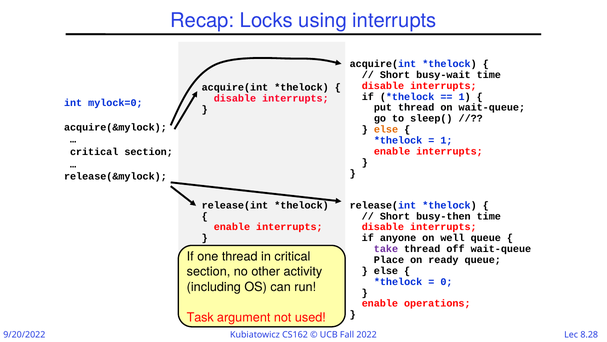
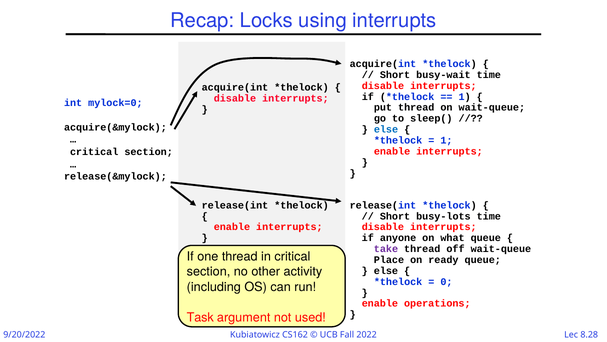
else at (386, 129) colour: orange -> blue
busy-then: busy-then -> busy-lots
well: well -> what
